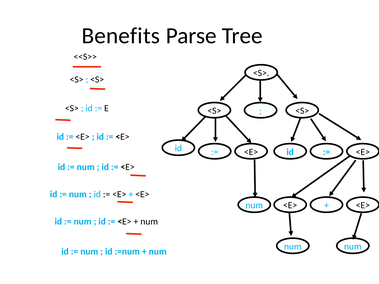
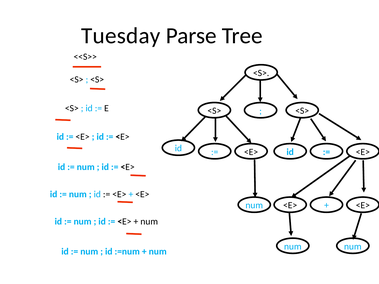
Benefits: Benefits -> Tuesday
